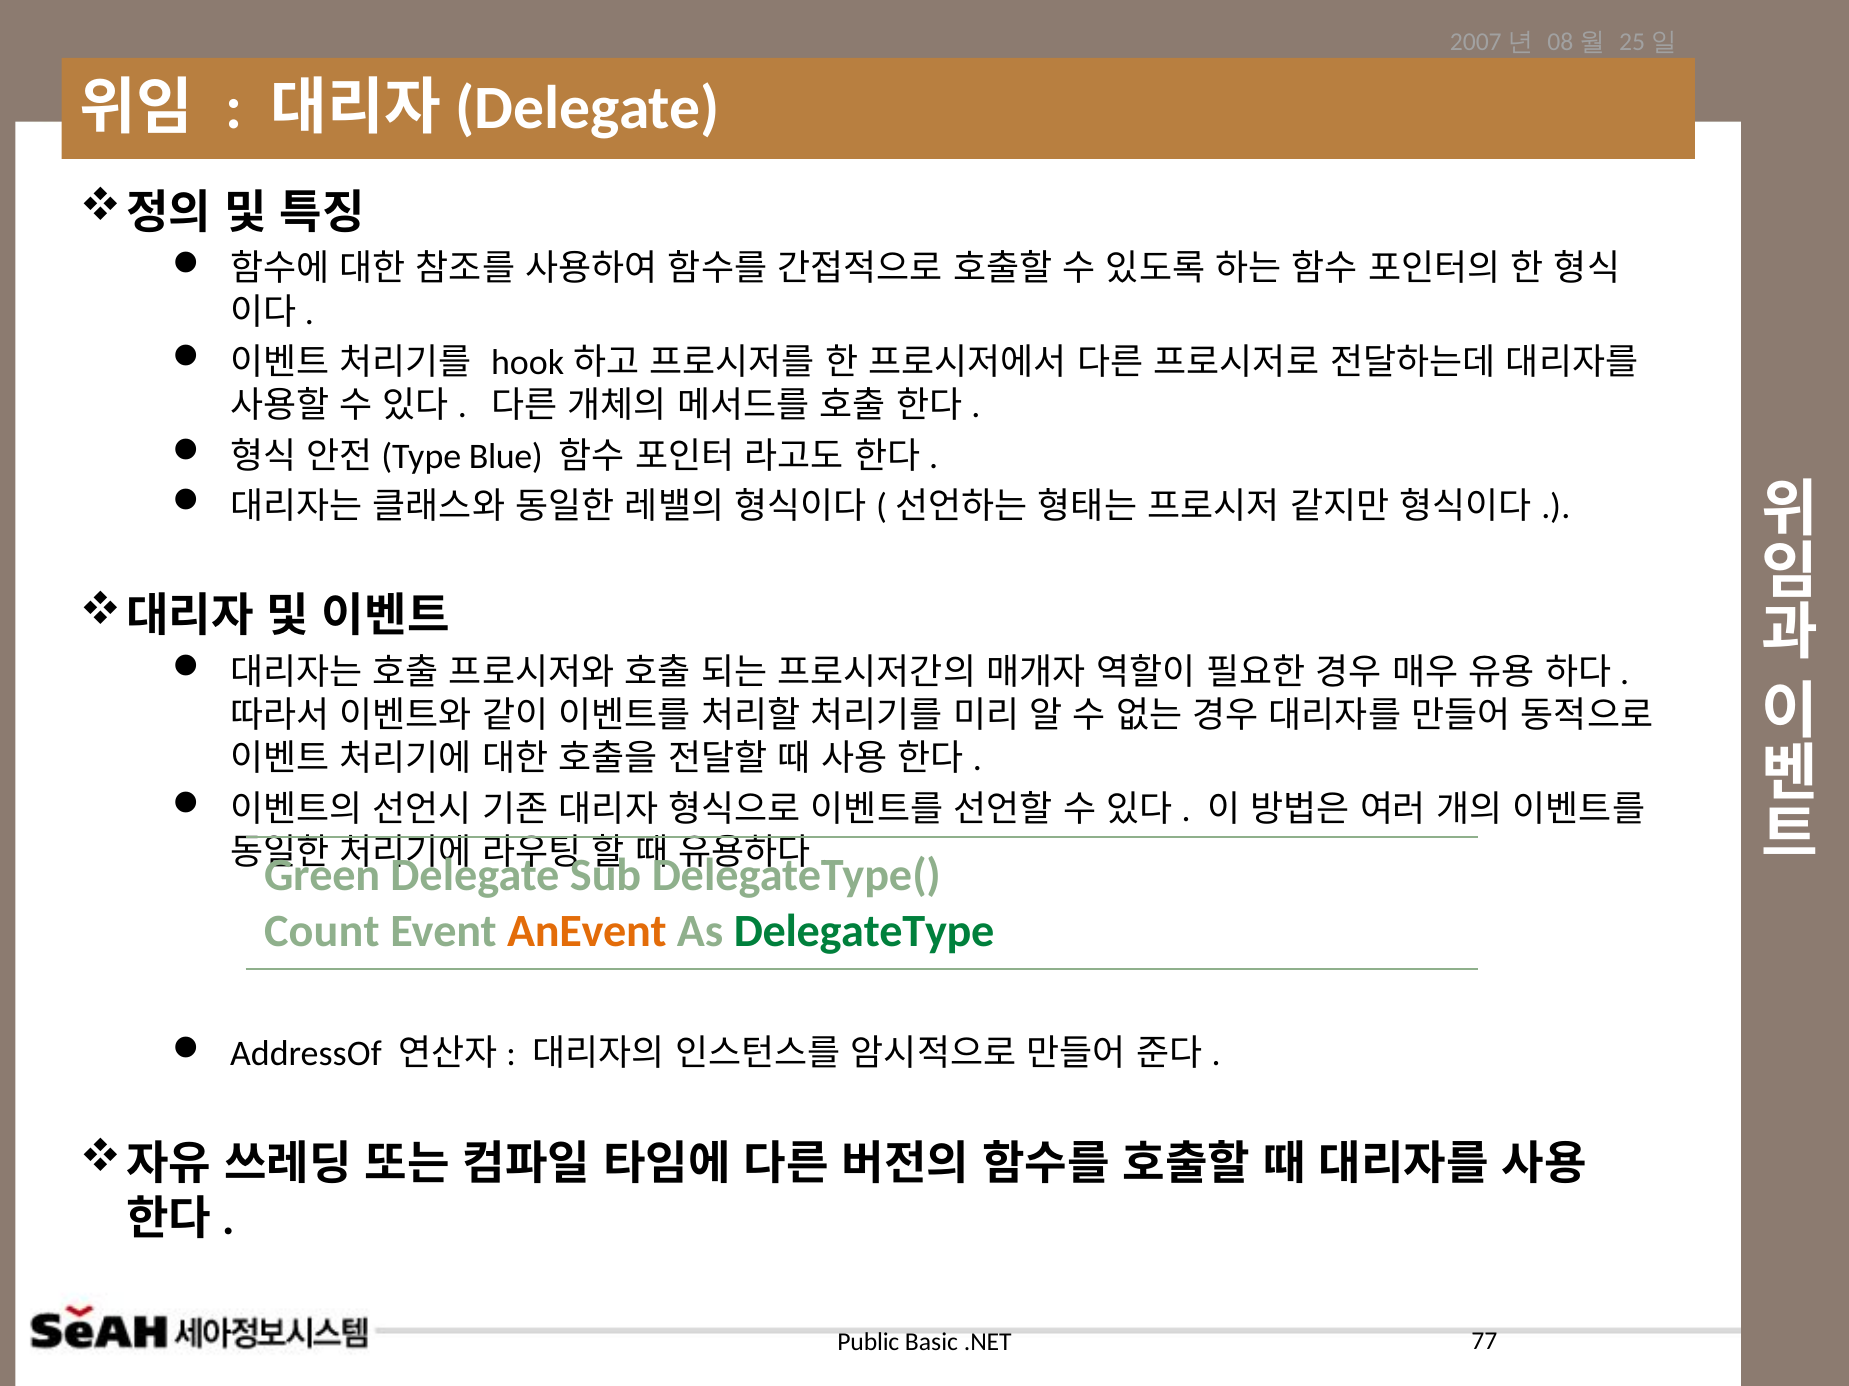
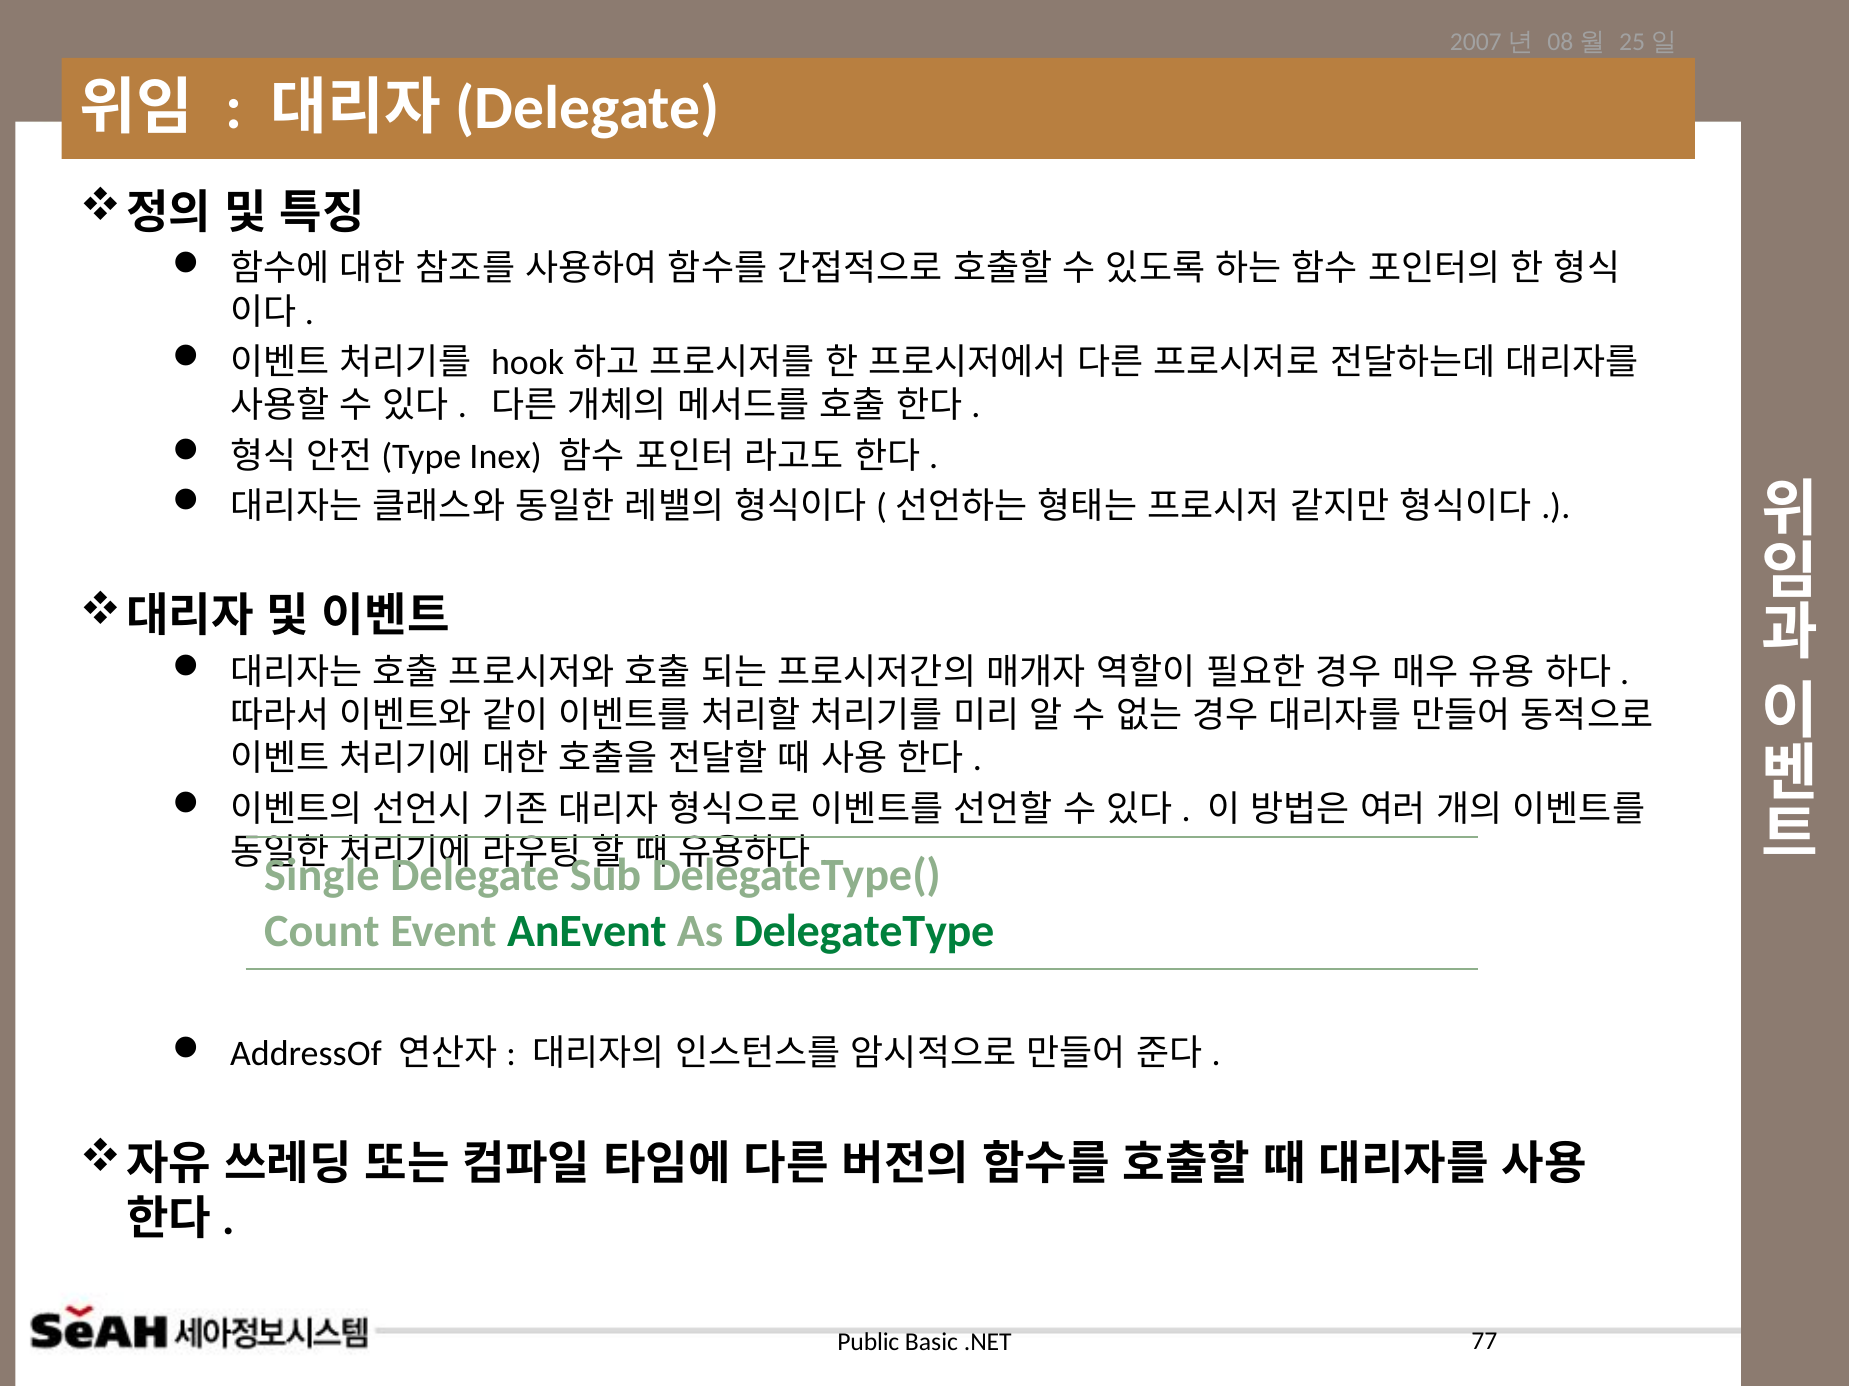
Blue: Blue -> Inex
Green: Green -> Single
AnEvent colour: orange -> green
